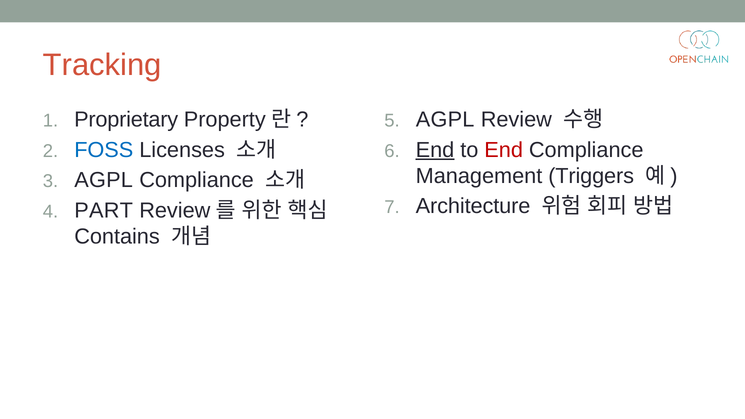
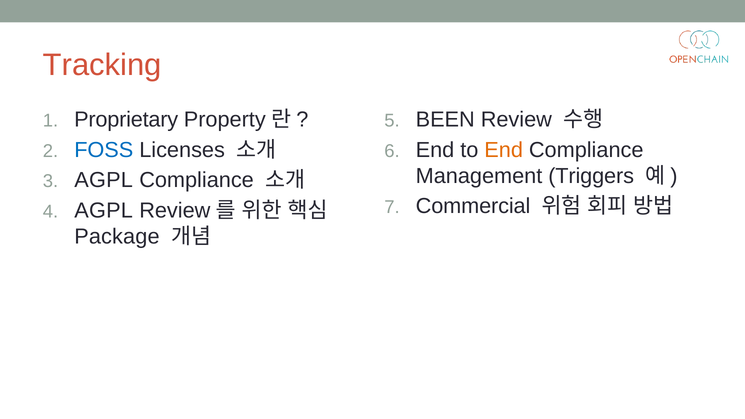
AGPL at (445, 120): AGPL -> BEEN
End at (435, 150) underline: present -> none
End at (504, 150) colour: red -> orange
Architecture: Architecture -> Commercial
PART at (104, 211): PART -> AGPL
Contains: Contains -> Package
